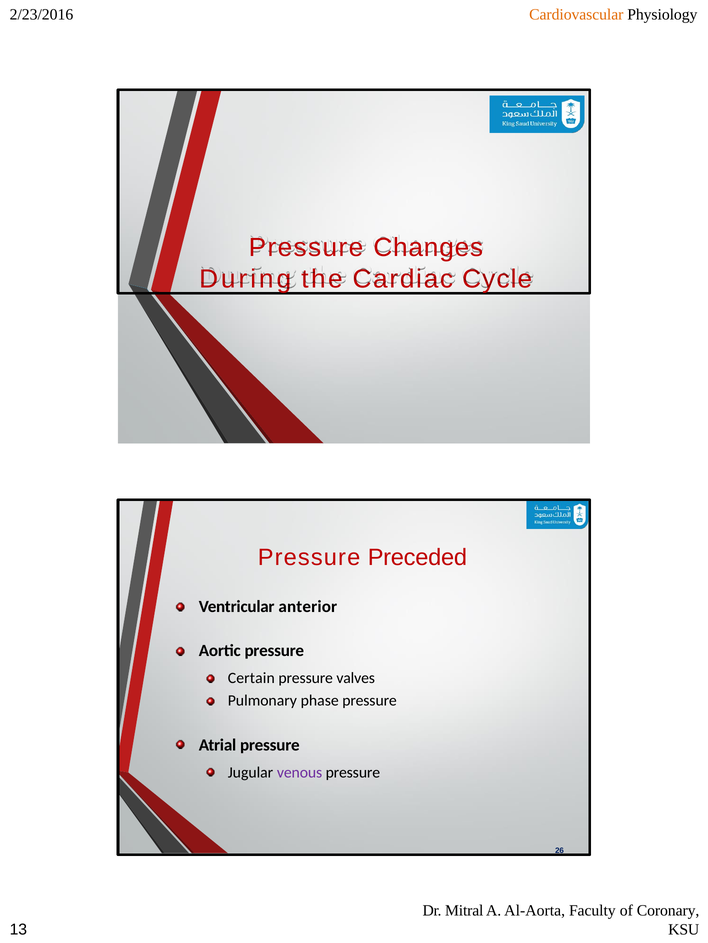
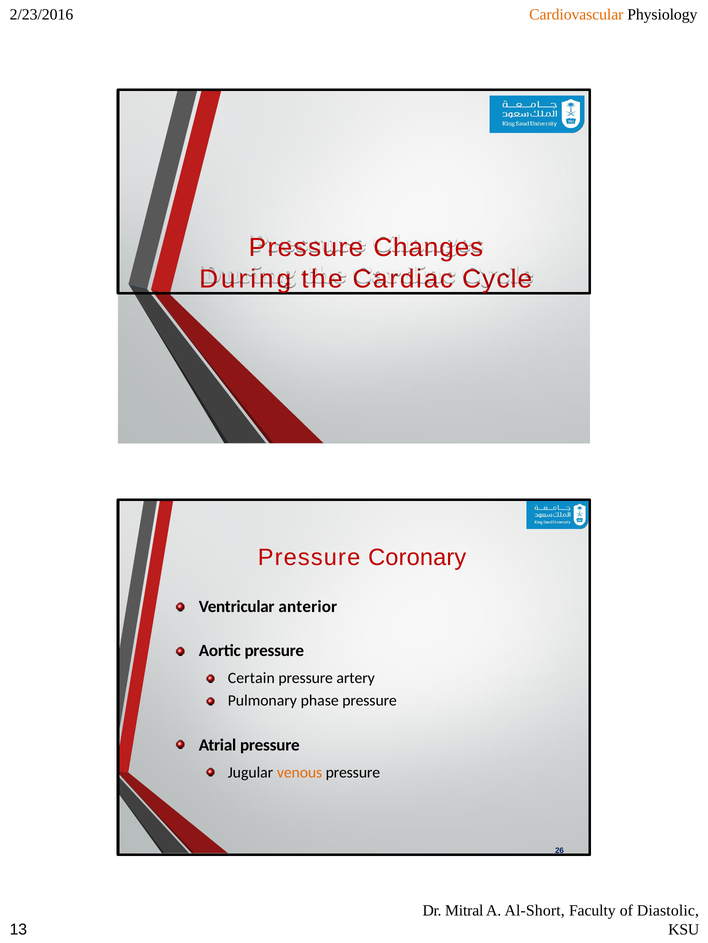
Preceded: Preceded -> Coronary
valves: valves -> artery
venous colour: purple -> orange
Al-Aorta: Al-Aorta -> Al-Short
Coronary: Coronary -> Diastolic
